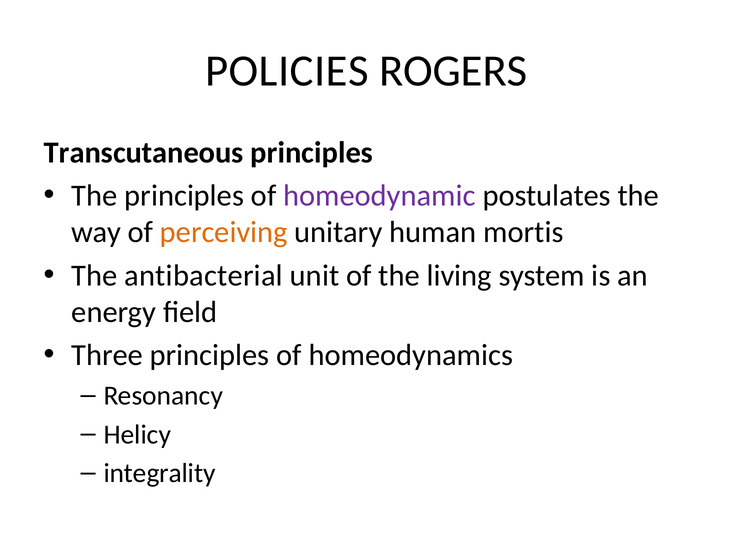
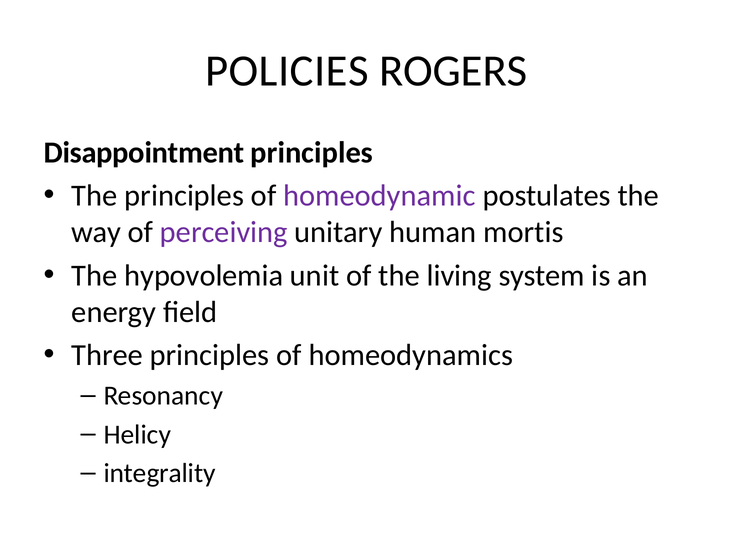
Transcutaneous: Transcutaneous -> Disappointment
perceiving colour: orange -> purple
antibacterial: antibacterial -> hypovolemia
